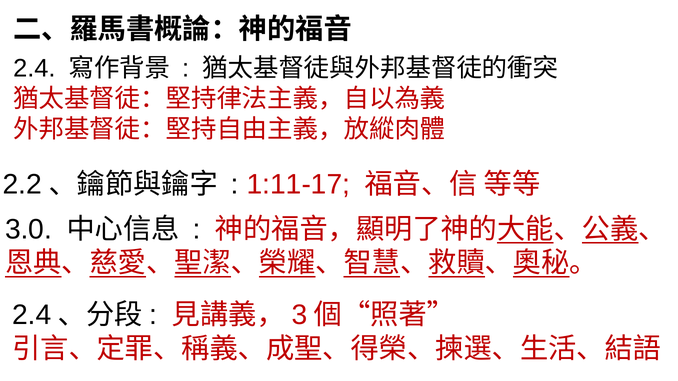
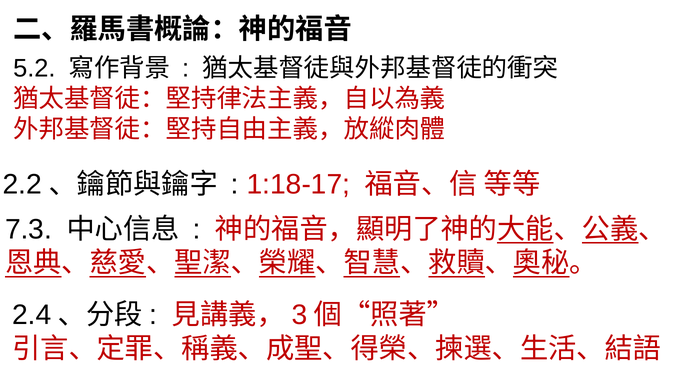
2.4 at (34, 68): 2.4 -> 5.2
1:11-17: 1:11-17 -> 1:18-17
3.0: 3.0 -> 7.3
